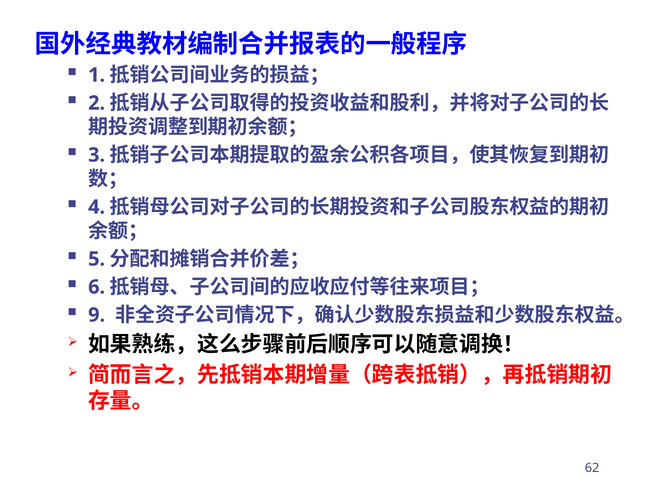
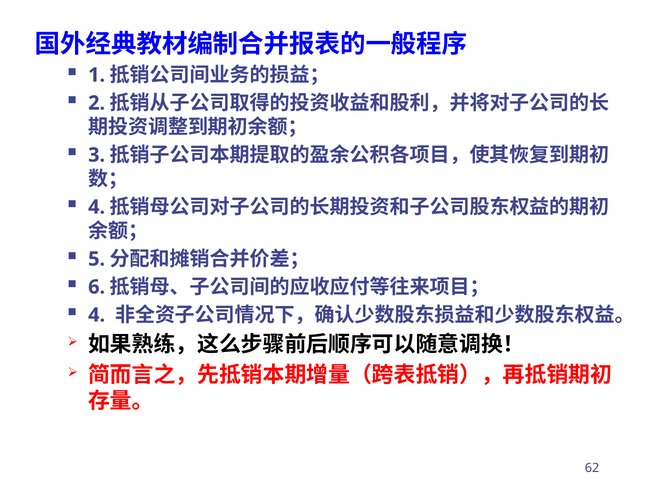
9 at (97, 315): 9 -> 4
